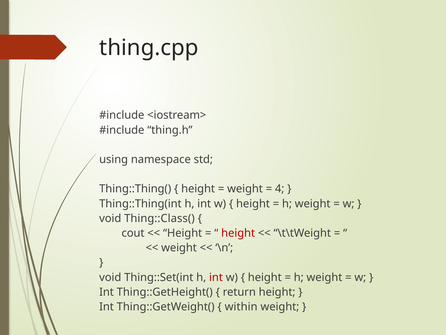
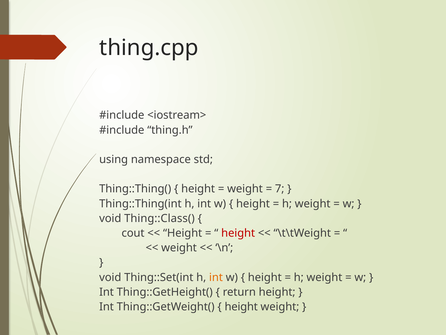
4: 4 -> 7
int at (216, 277) colour: red -> orange
within at (241, 306): within -> height
